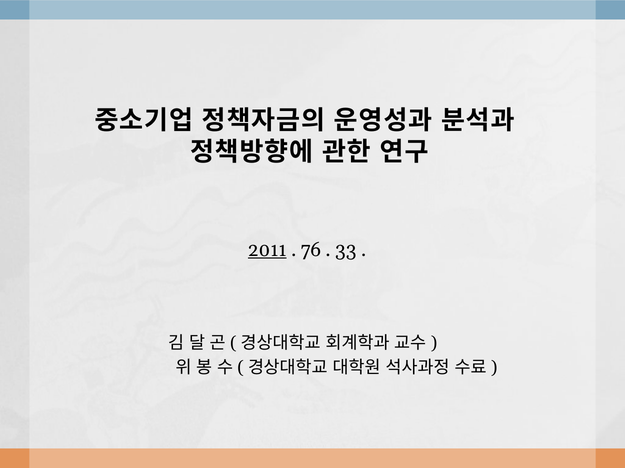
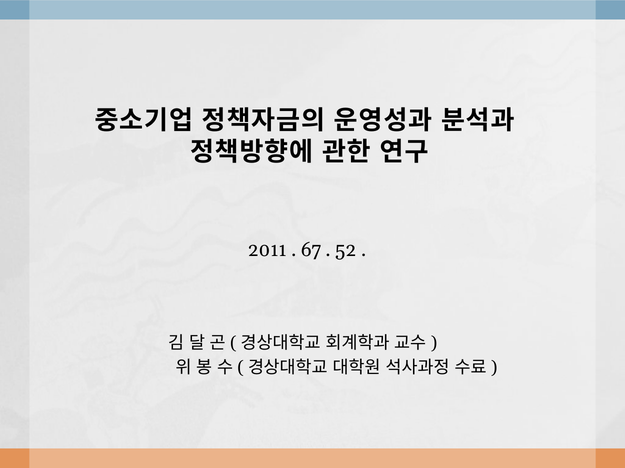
2011 underline: present -> none
76: 76 -> 67
33: 33 -> 52
